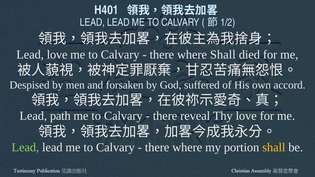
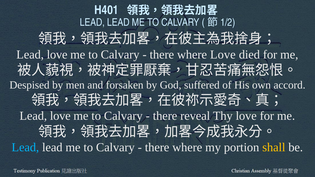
where Shall: Shall -> Love
path at (60, 116): path -> love
Lead at (25, 148) colour: light green -> light blue
